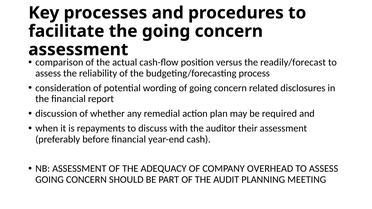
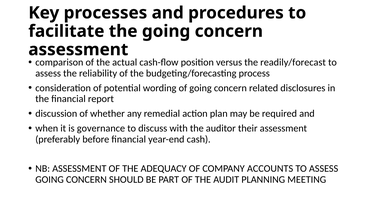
repayments: repayments -> governance
OVERHEAD: OVERHEAD -> ACCOUNTS
